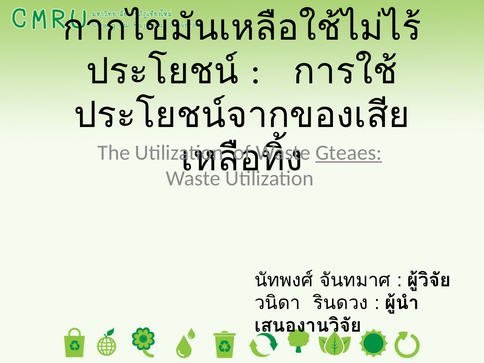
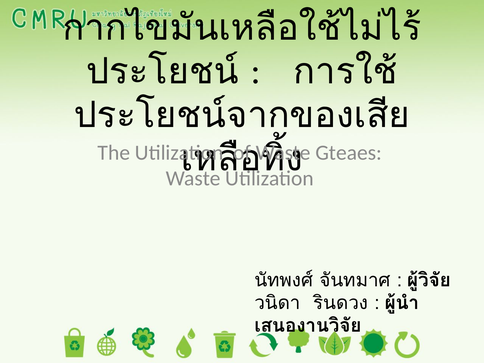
Gteaes underline: present -> none
